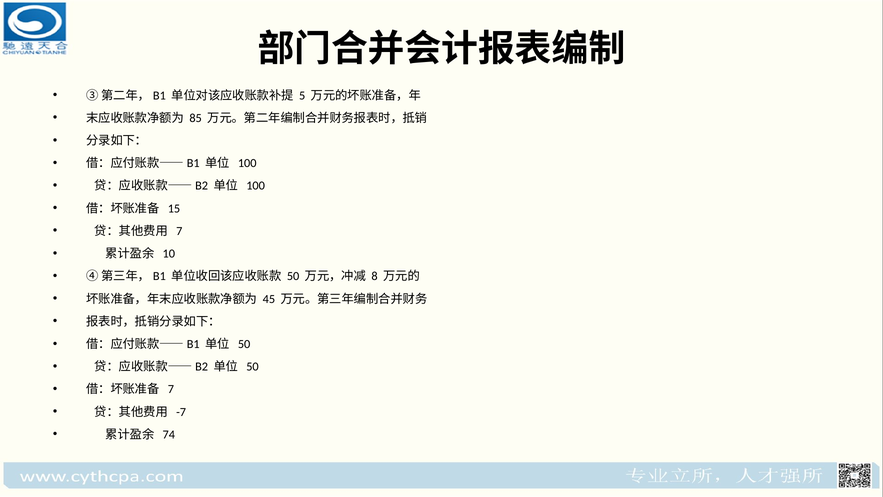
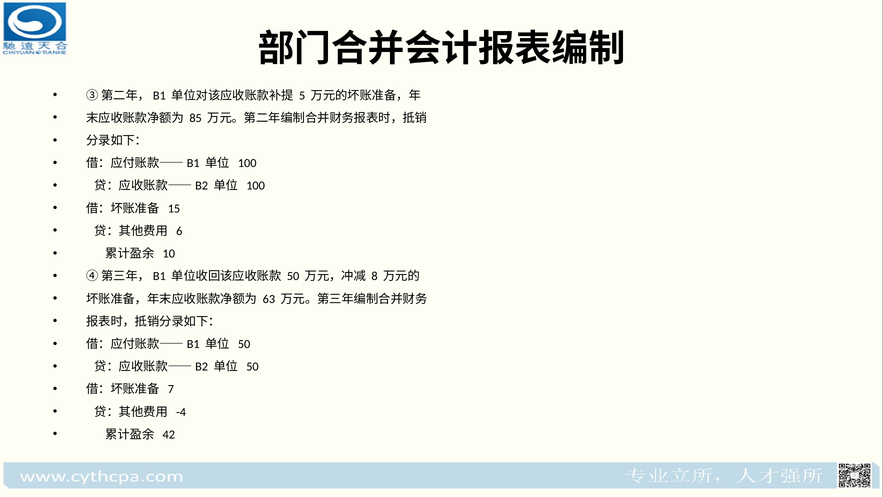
7 at (179, 231): 7 -> 6
45: 45 -> 63
-7: -7 -> -4
74: 74 -> 42
